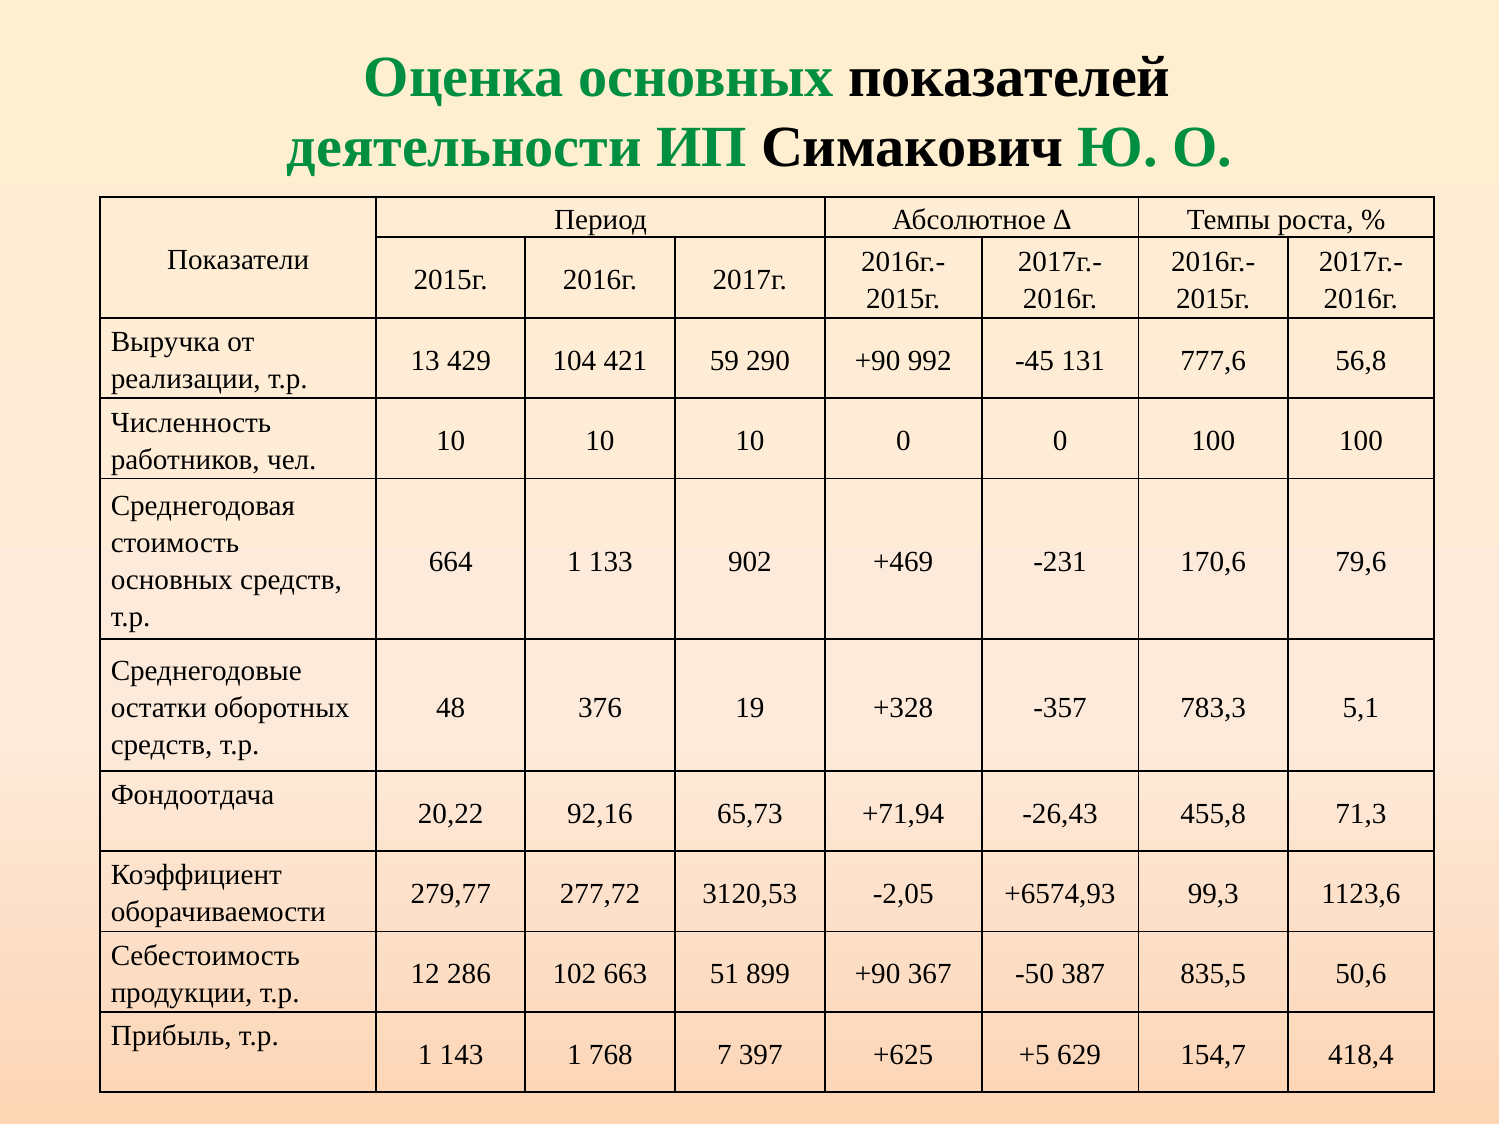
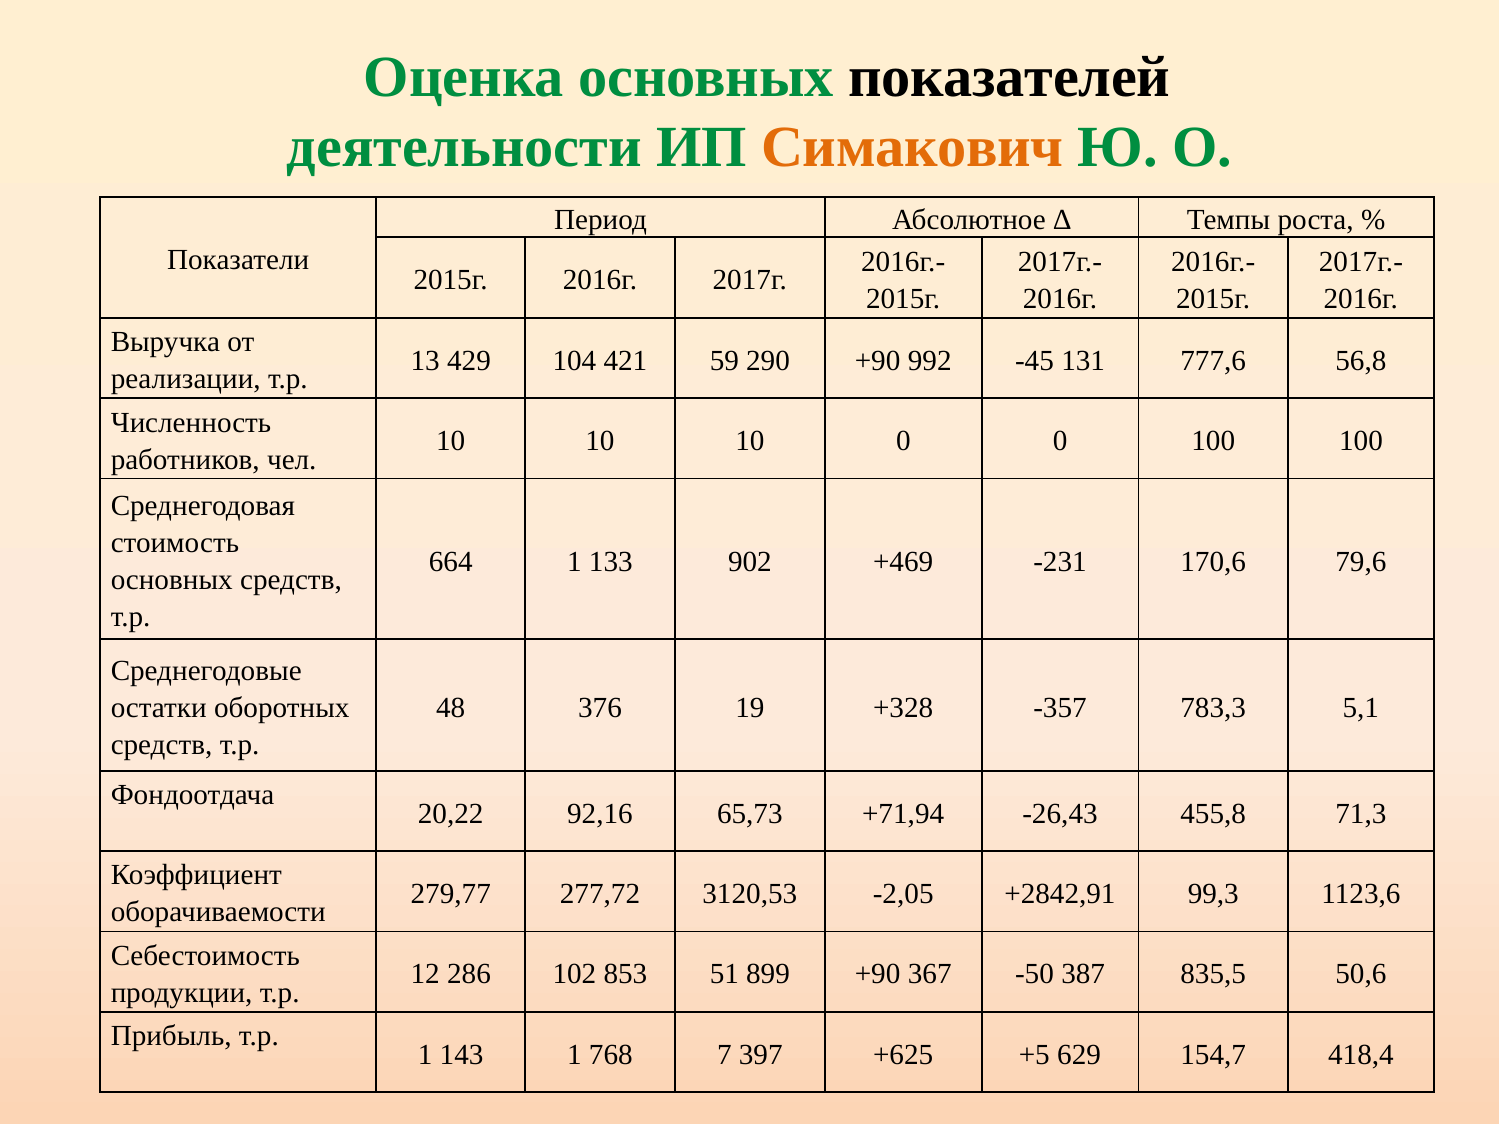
Симакович colour: black -> orange
+6574,93: +6574,93 -> +2842,91
663: 663 -> 853
